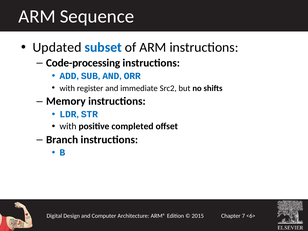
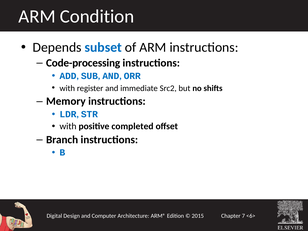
Sequence: Sequence -> Condition
Updated: Updated -> Depends
